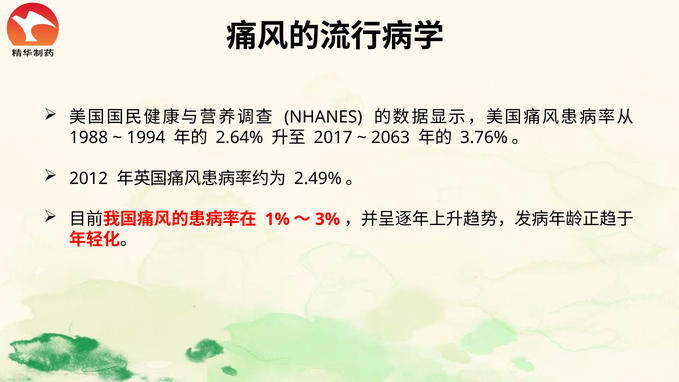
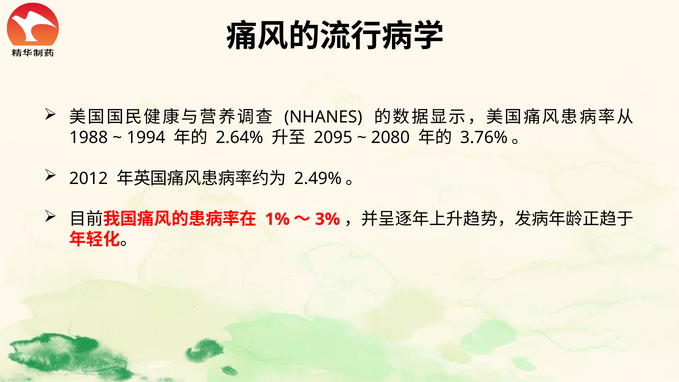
2017: 2017 -> 2095
2063: 2063 -> 2080
